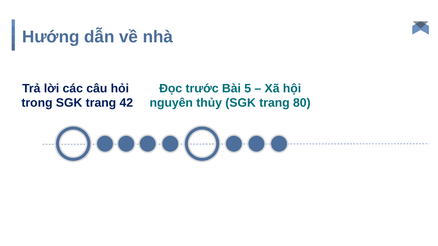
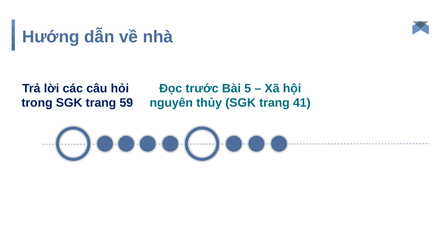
42: 42 -> 59
80: 80 -> 41
